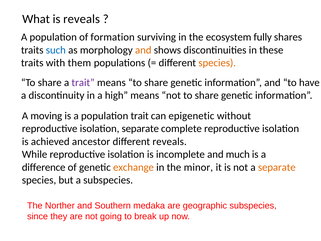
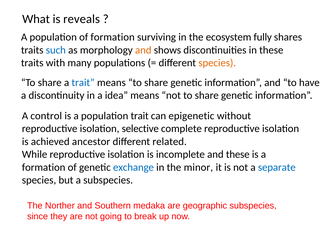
them: them -> many
trait at (83, 82) colour: purple -> blue
high: high -> idea
moving: moving -> control
isolation separate: separate -> selective
different reveals: reveals -> related
and much: much -> these
difference at (44, 167): difference -> formation
exchange colour: orange -> blue
separate at (277, 167) colour: orange -> blue
